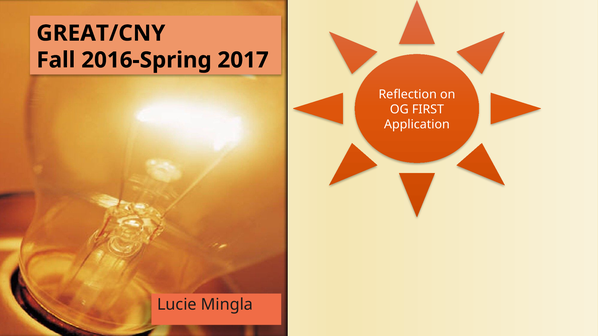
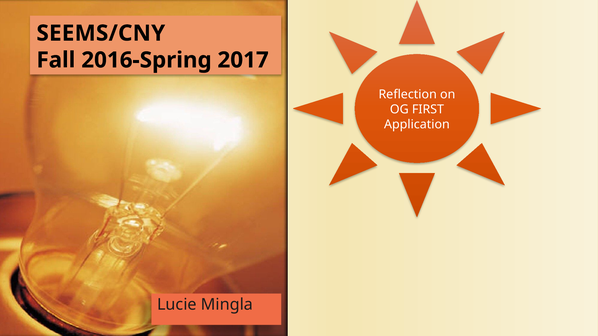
GREAT/CNY: GREAT/CNY -> SEEMS/CNY
